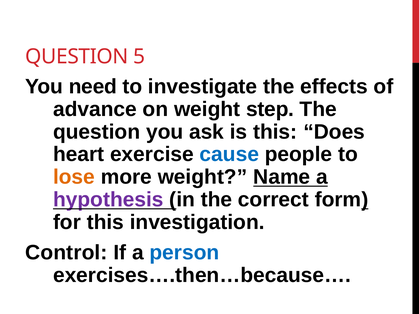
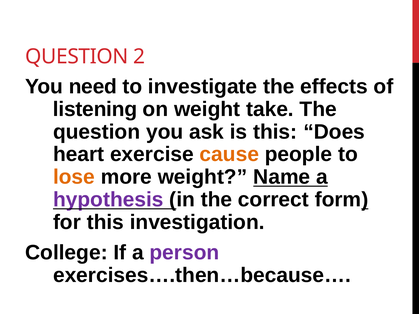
5: 5 -> 2
advance: advance -> listening
step: step -> take
cause colour: blue -> orange
Control: Control -> College
person colour: blue -> purple
